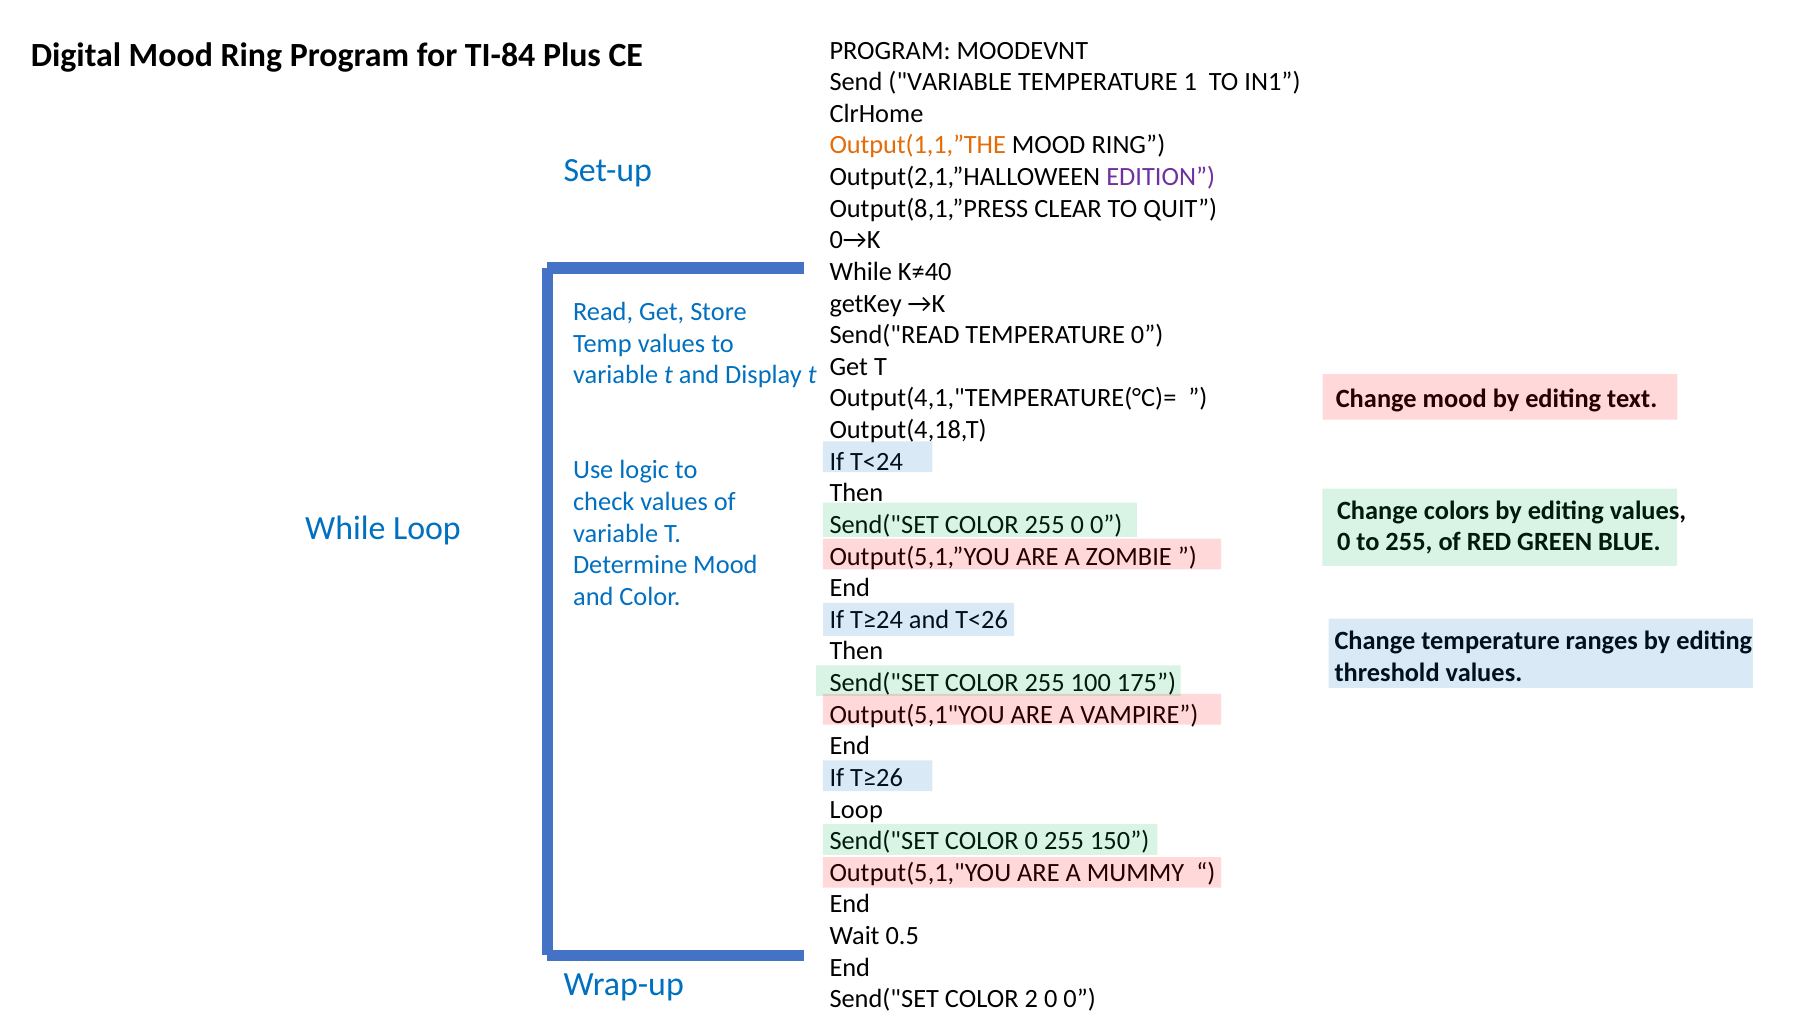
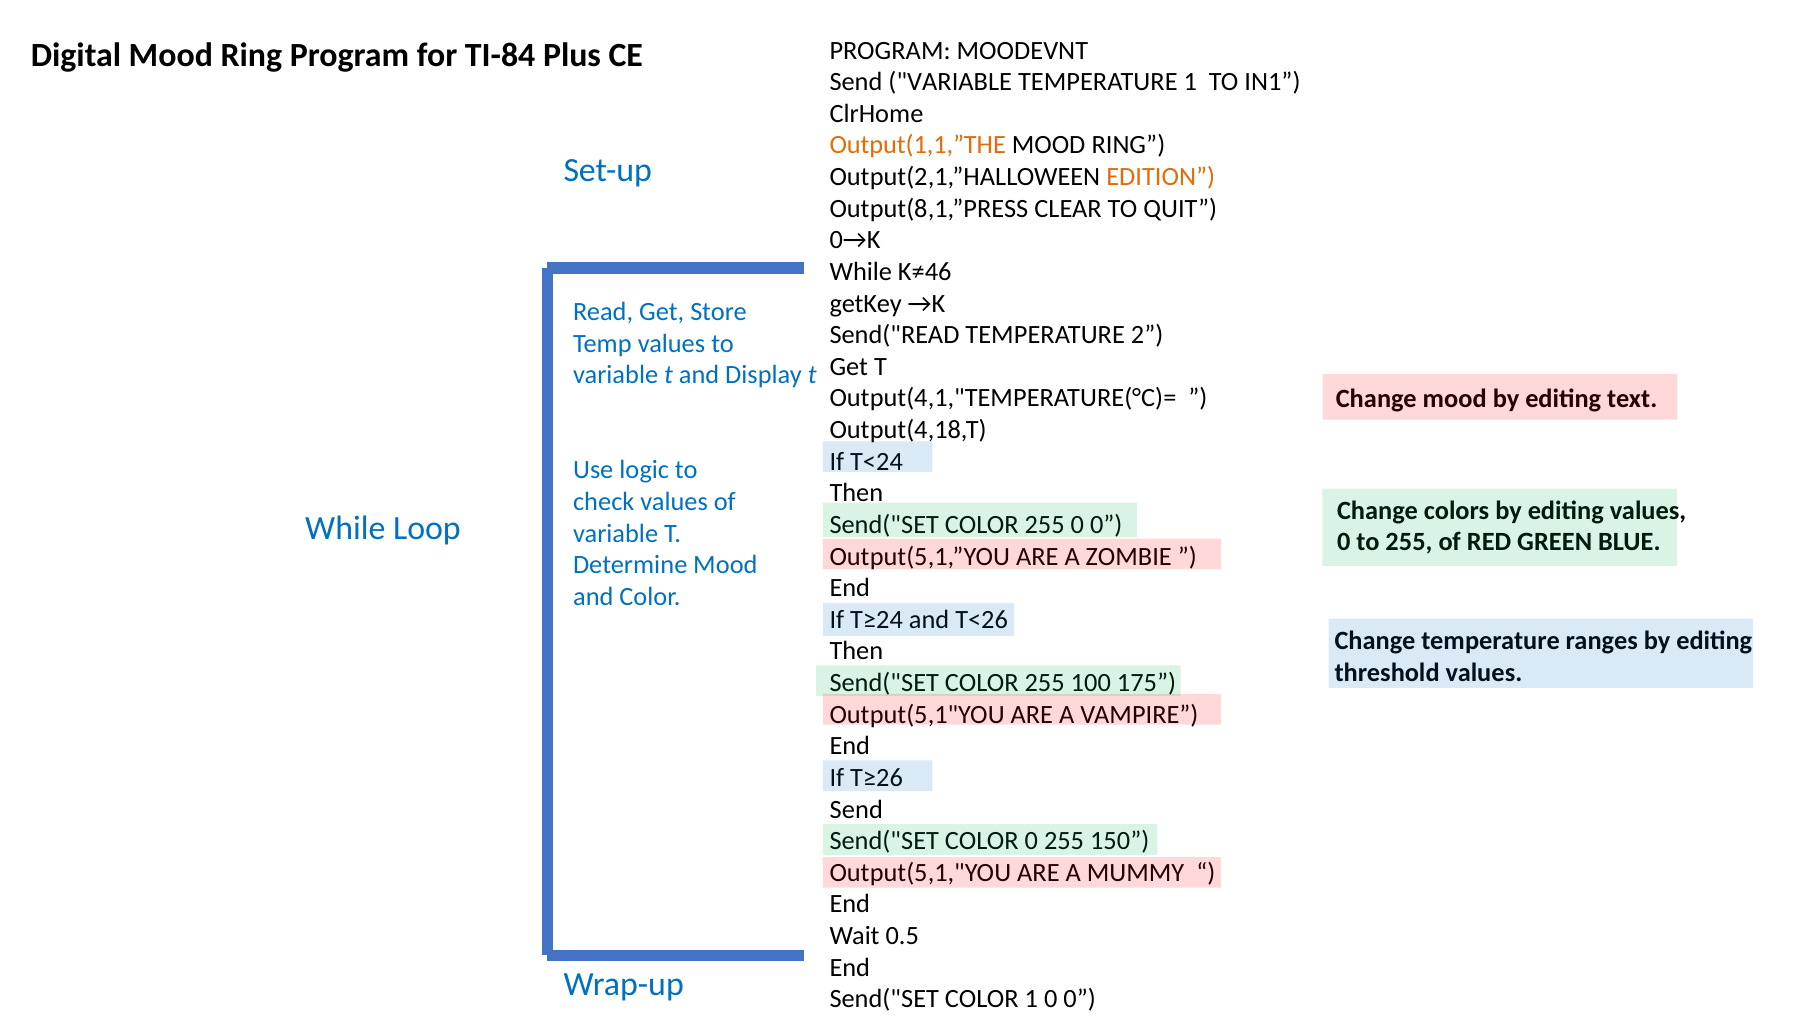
EDITION colour: purple -> orange
K≠40: K≠40 -> K≠46
TEMPERATURE 0: 0 -> 2
Loop at (856, 810): Loop -> Send
COLOR 2: 2 -> 1
